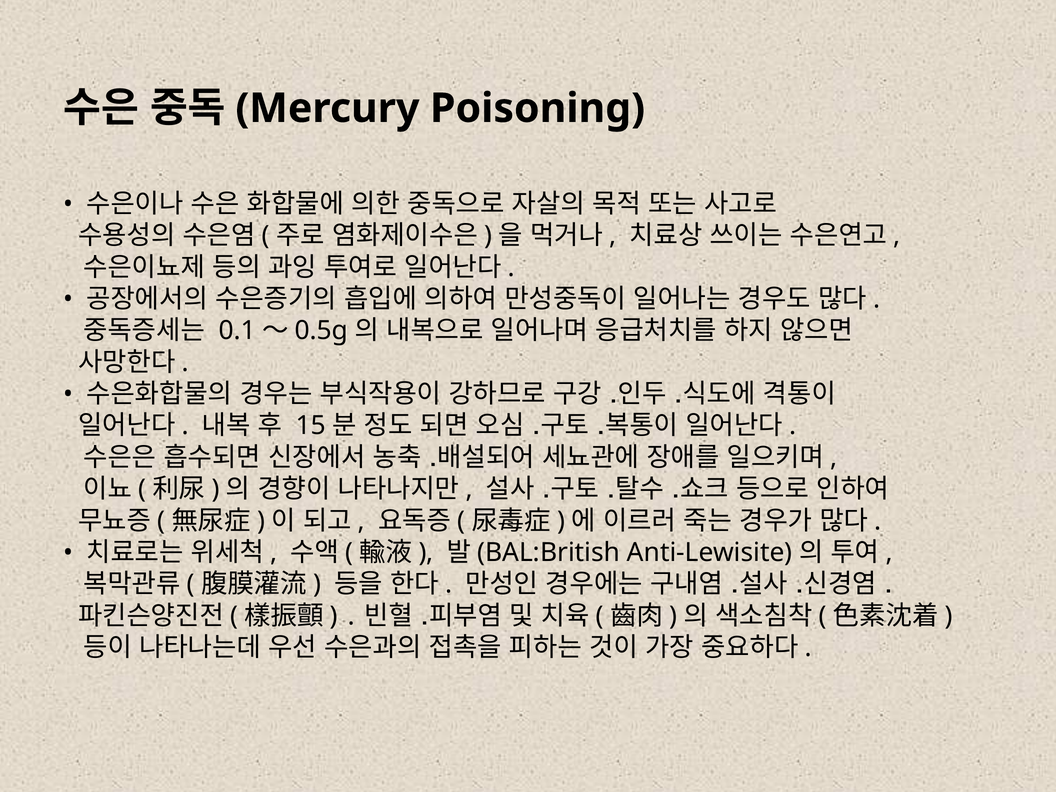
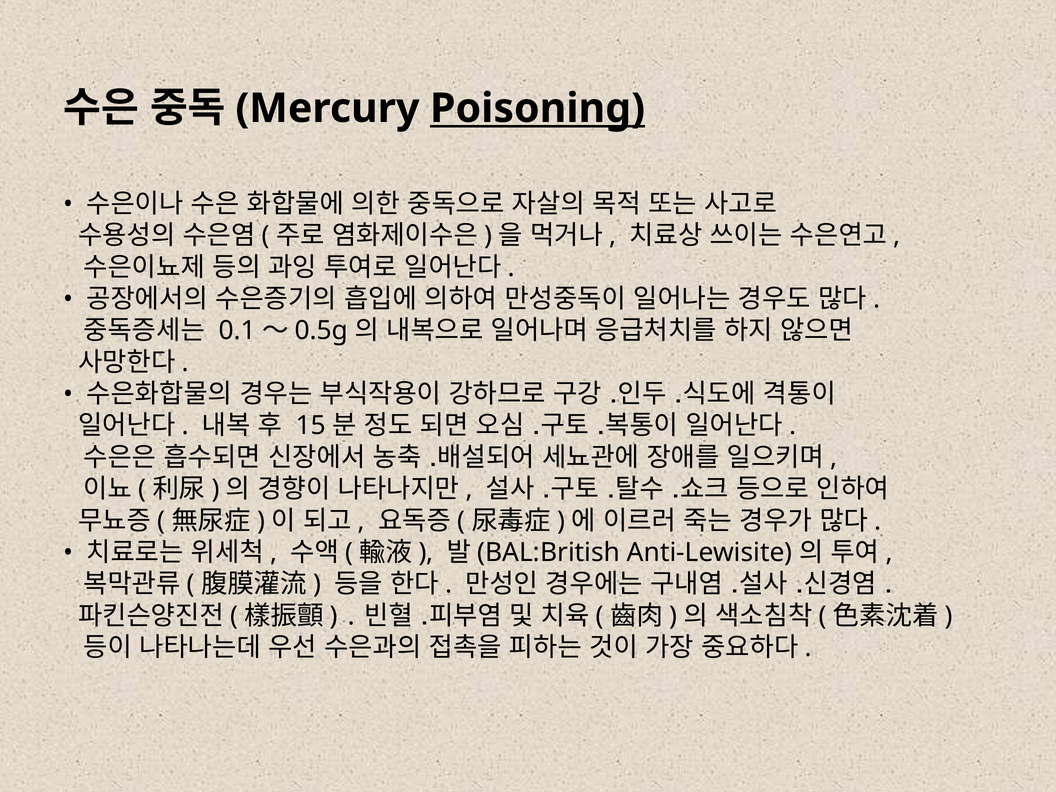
Poisoning underline: none -> present
